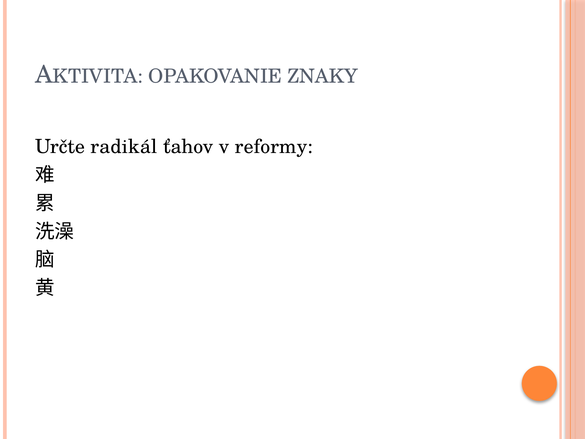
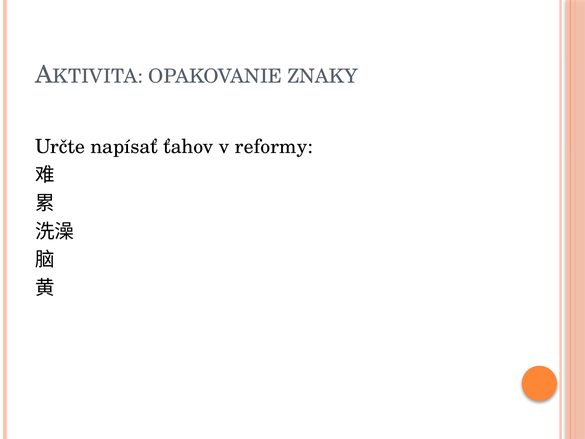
radikál: radikál -> napísať
